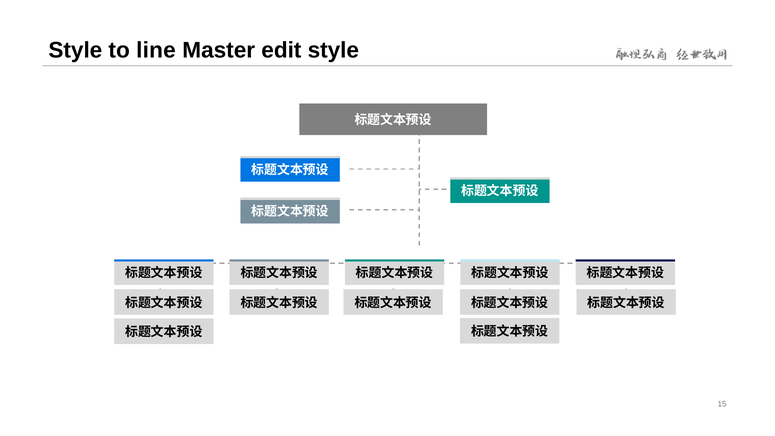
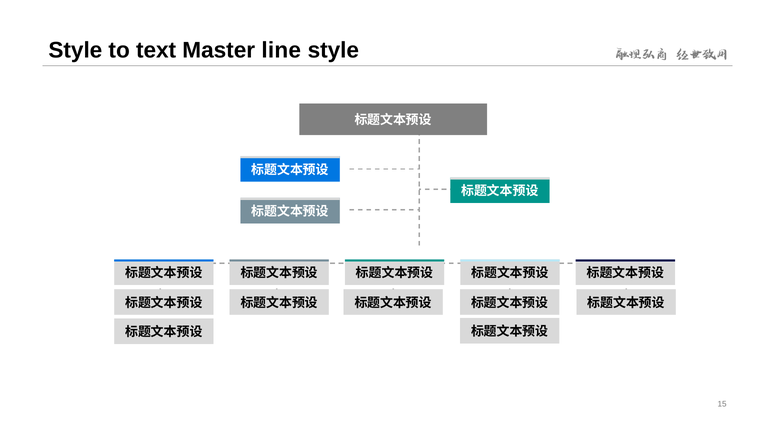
line: line -> text
edit: edit -> line
